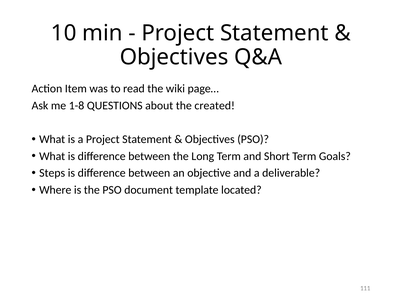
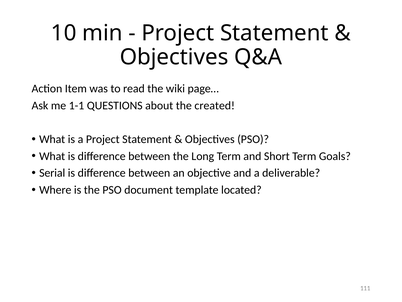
1-8: 1-8 -> 1-1
Steps: Steps -> Serial
